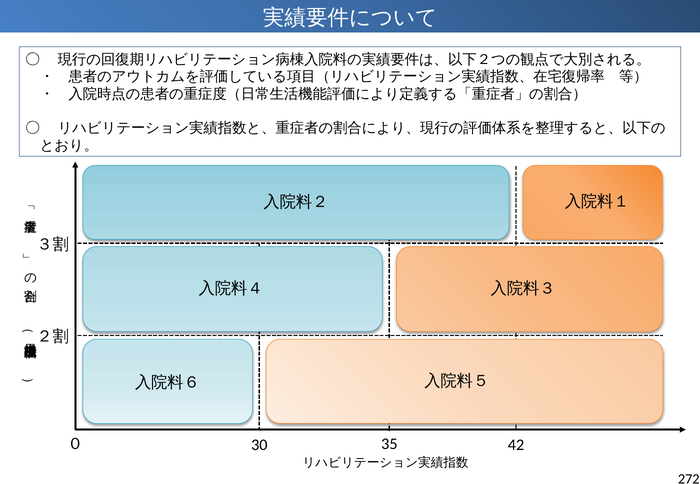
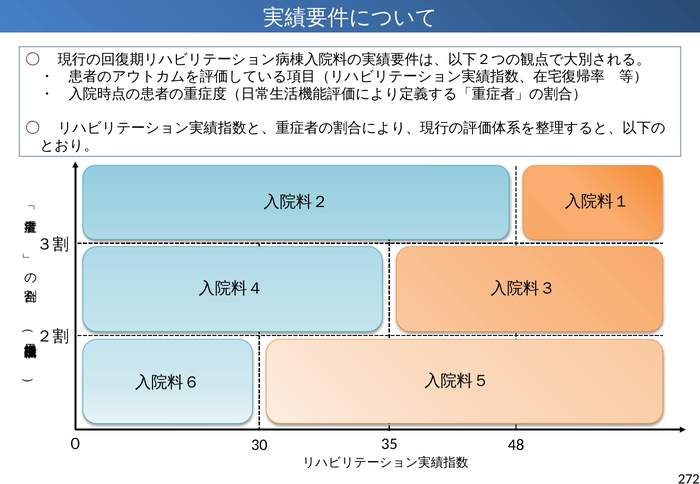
42: 42 -> 48
